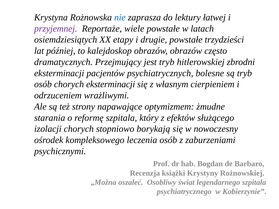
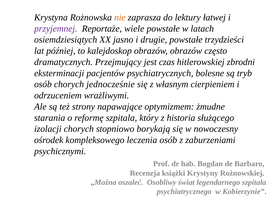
nie colour: blue -> orange
etapy: etapy -> jasno
jest tryb: tryb -> czas
chorych eksterminacji: eksterminacji -> jednocześnie
efektów: efektów -> historia
